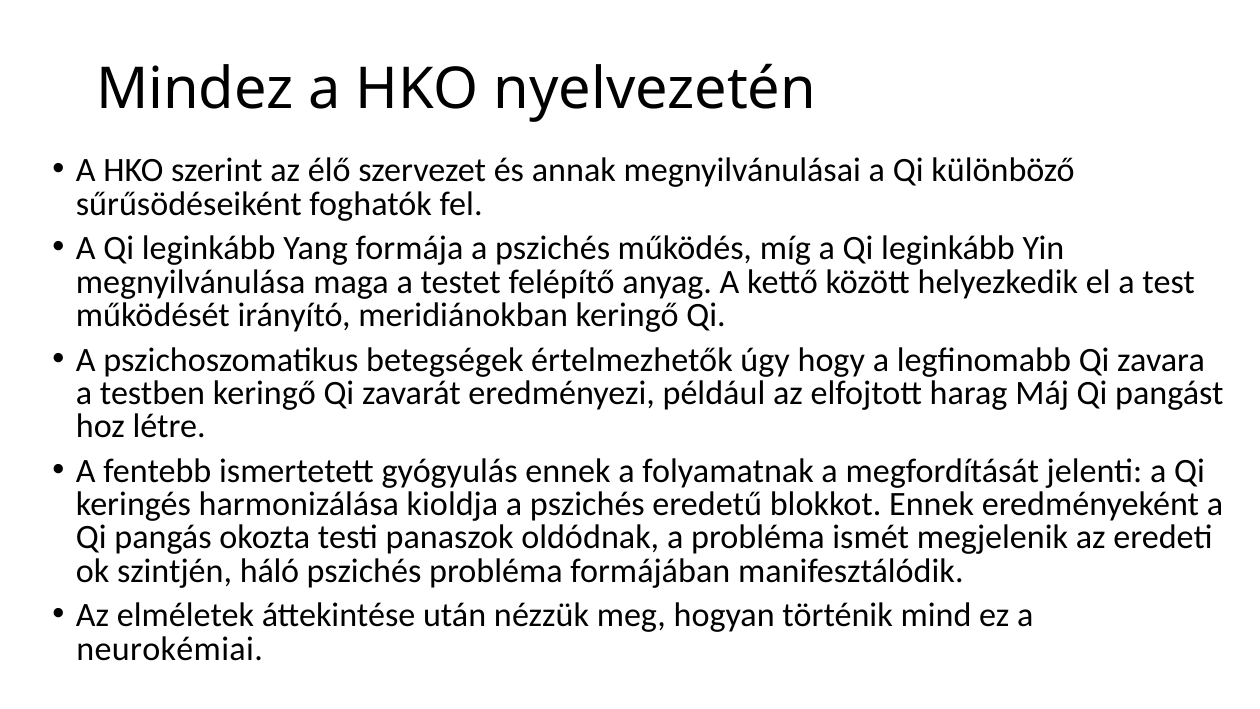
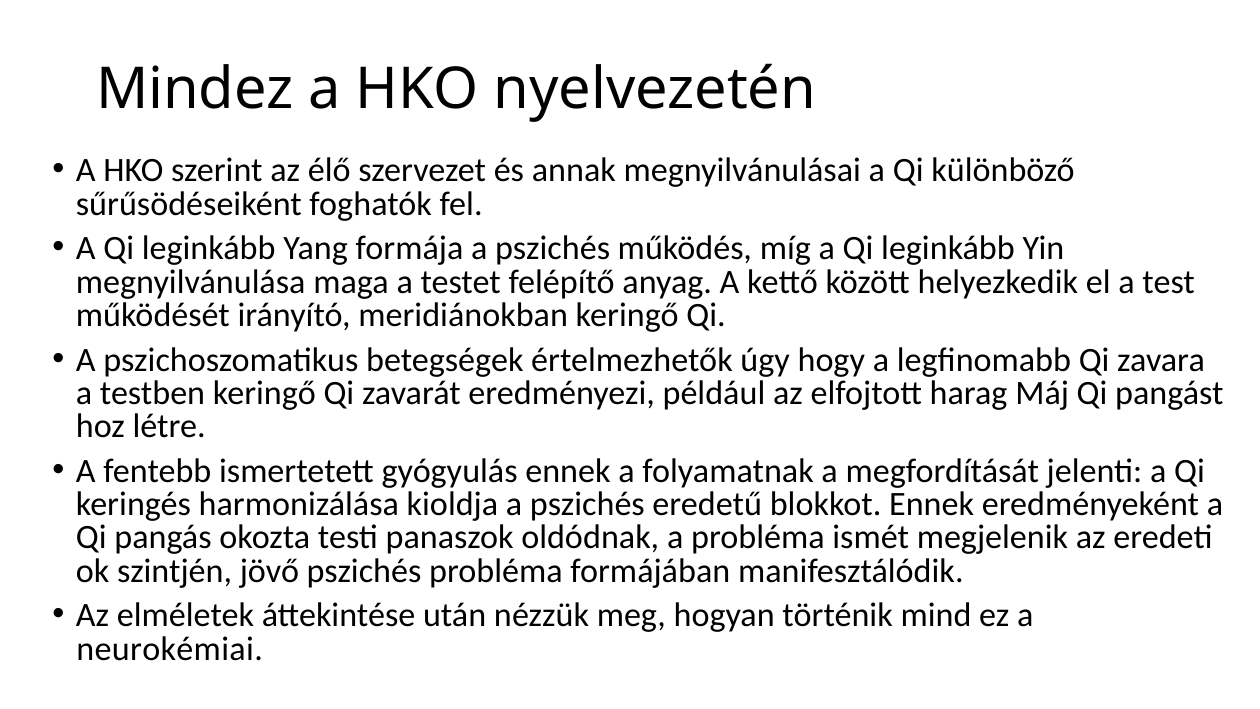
háló: háló -> jövő
